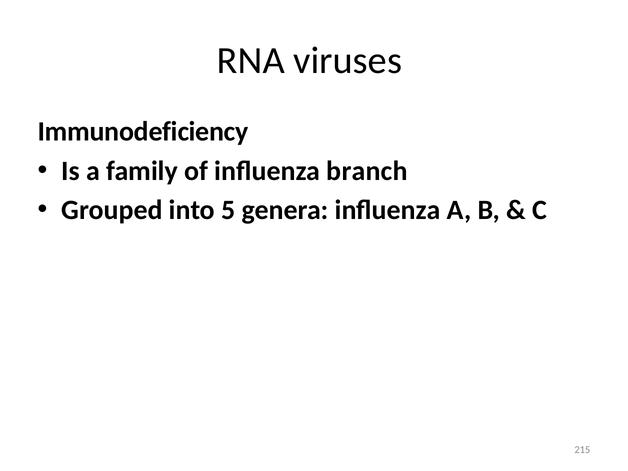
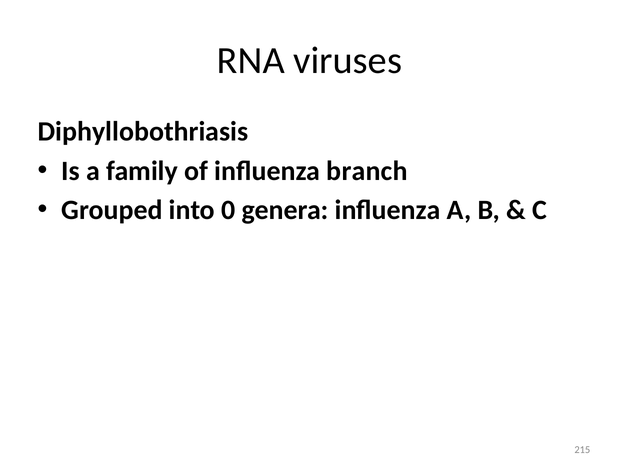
Immunodeficiency: Immunodeficiency -> Diphyllobothriasis
5: 5 -> 0
